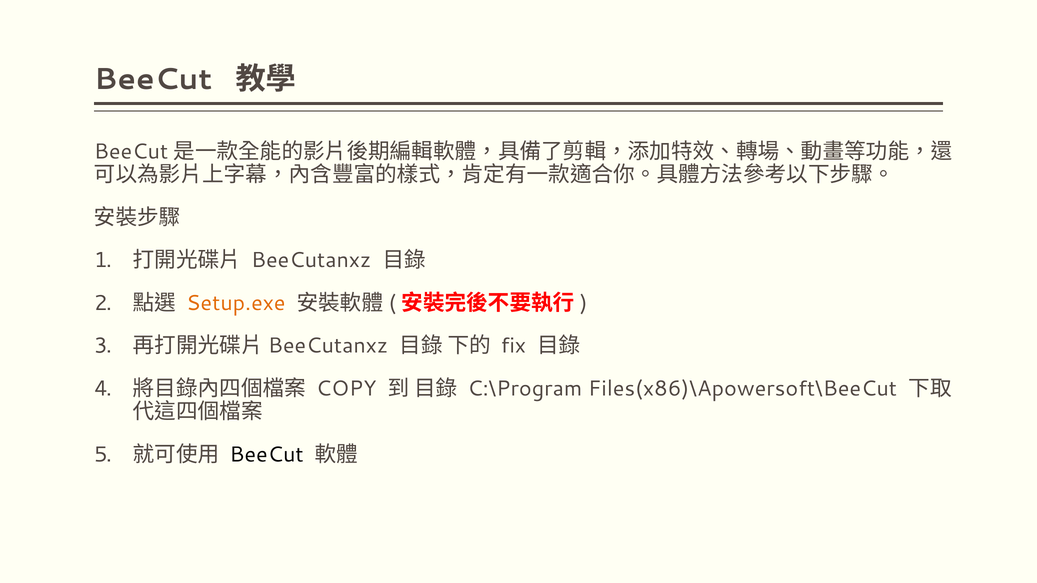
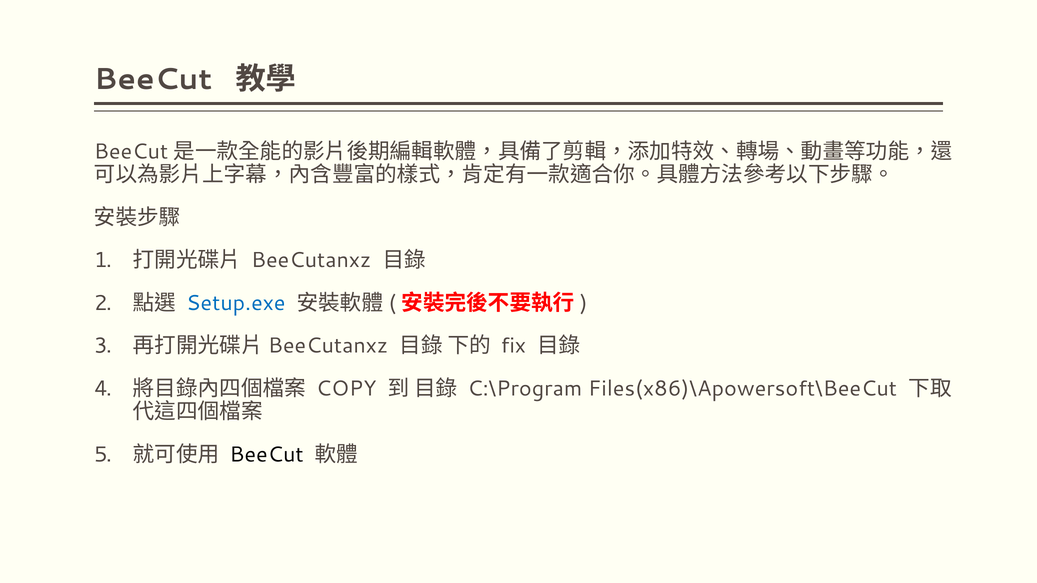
Setup.exe colour: orange -> blue
